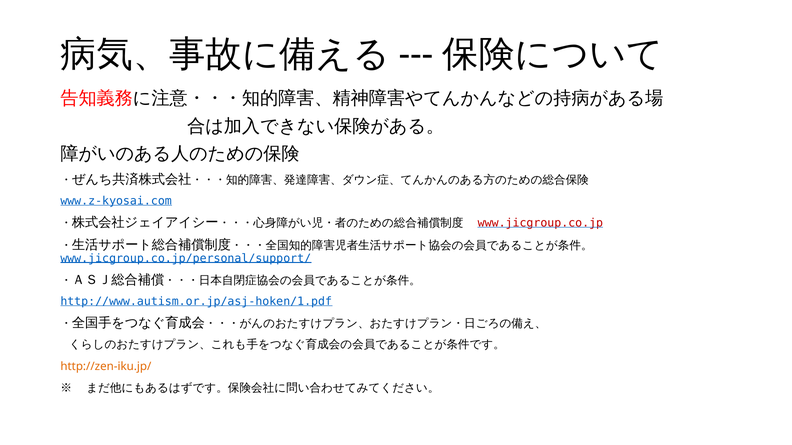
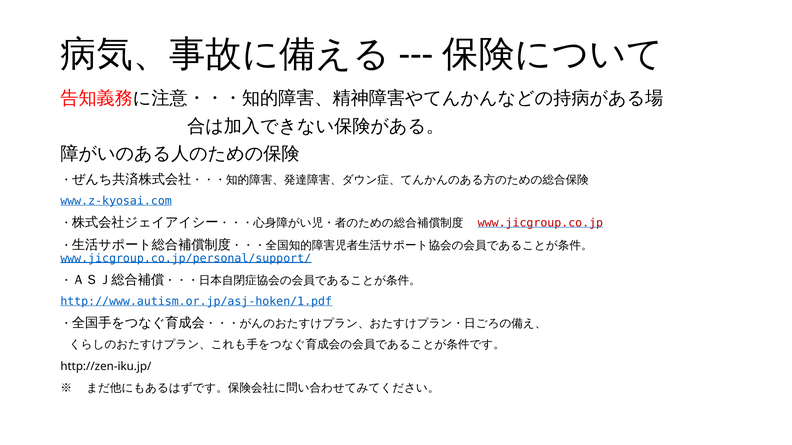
http://zen-iku.jp/ colour: orange -> black
